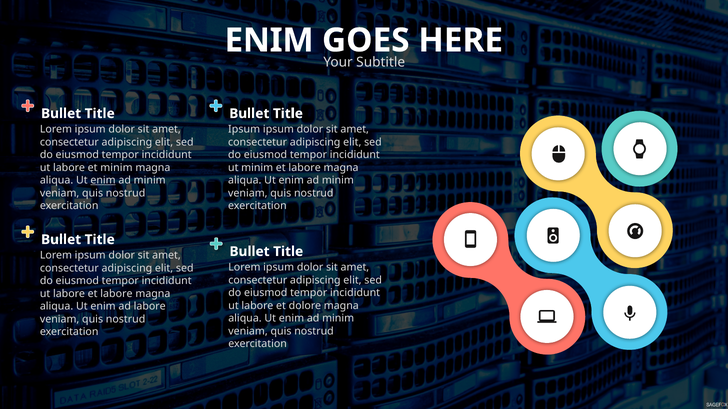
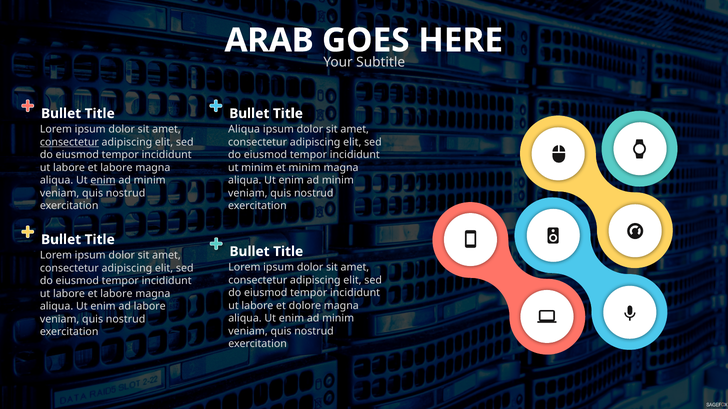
ENIM at (269, 40): ENIM -> ARAB
Ipsum at (244, 130): Ipsum -> Aliqua
consectetur at (69, 142) underline: none -> present
minim at (116, 168): minim -> labore
labore at (305, 168): labore -> minim
